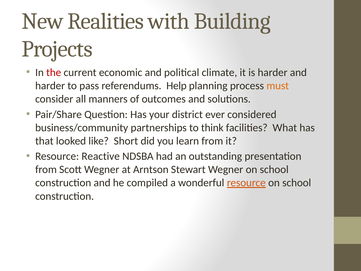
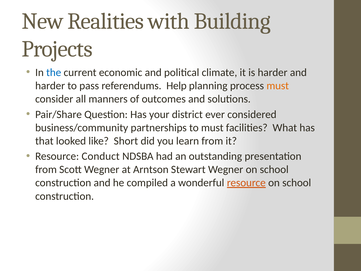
the colour: red -> blue
to think: think -> must
Reactive: Reactive -> Conduct
